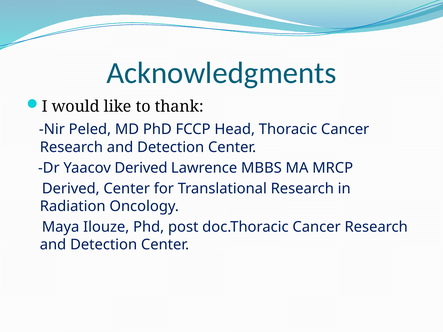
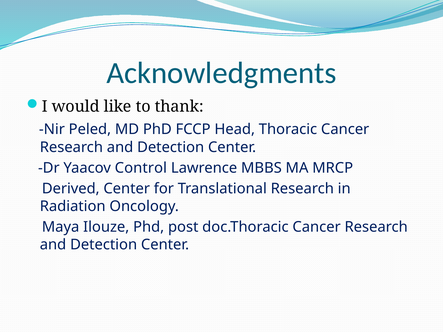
Yaacov Derived: Derived -> Control
